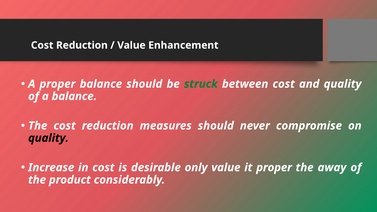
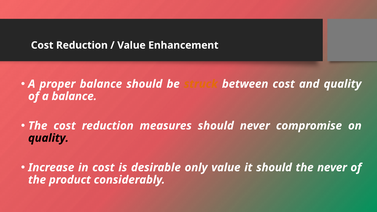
struck colour: green -> orange
it proper: proper -> should
the away: away -> never
